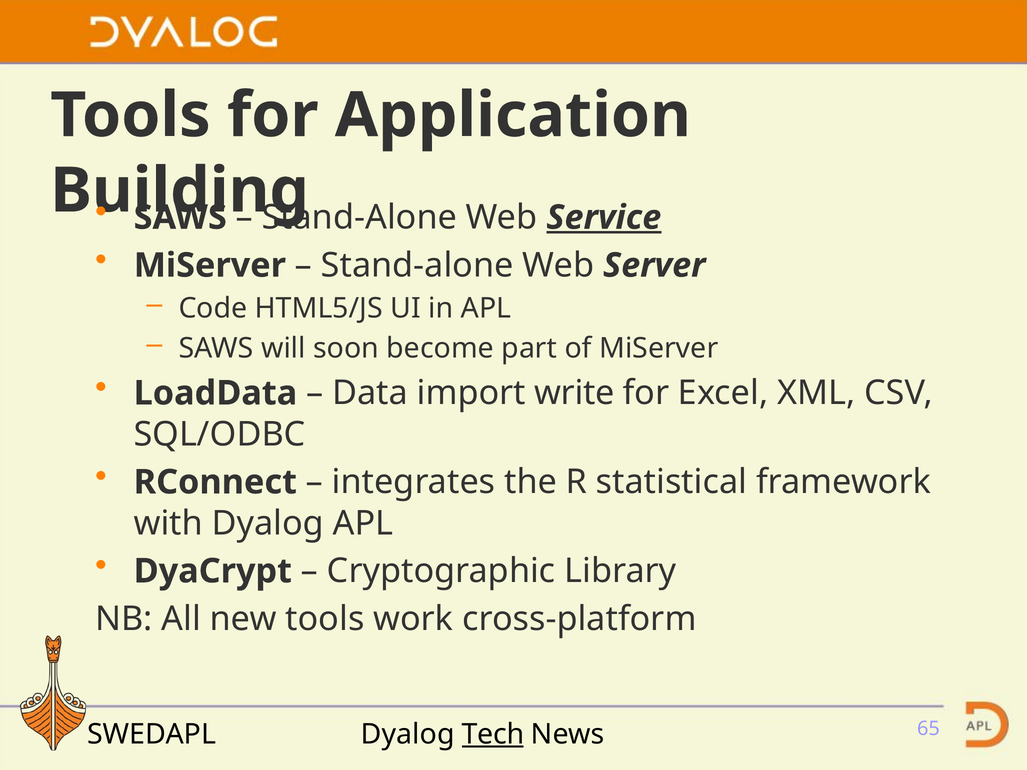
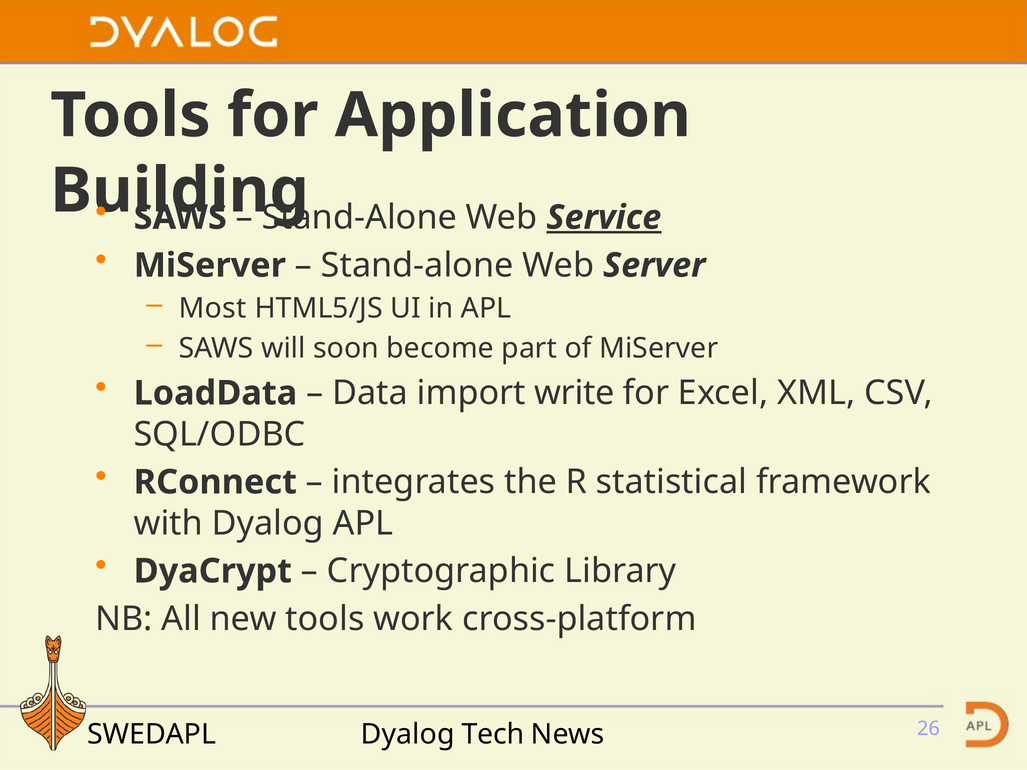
Code: Code -> Most
Tech underline: present -> none
65: 65 -> 26
